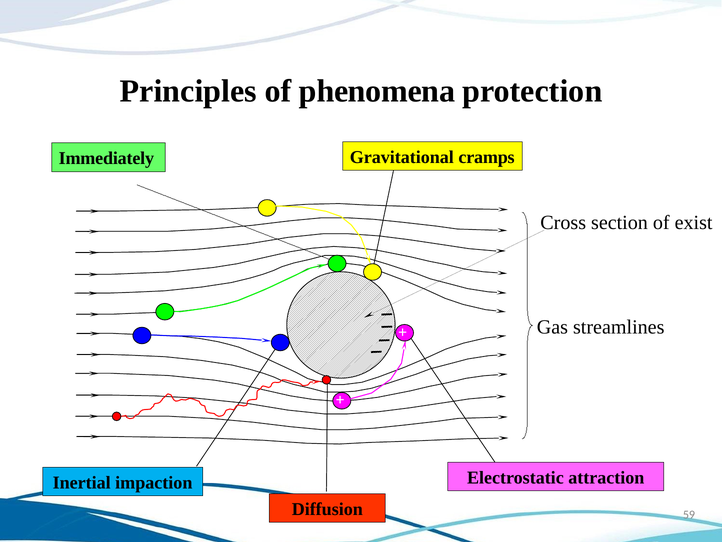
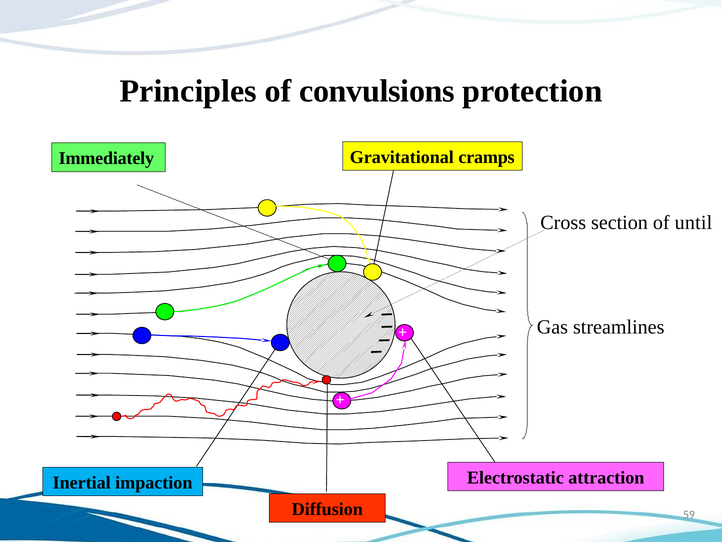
phenomena: phenomena -> convulsions
exist: exist -> until
